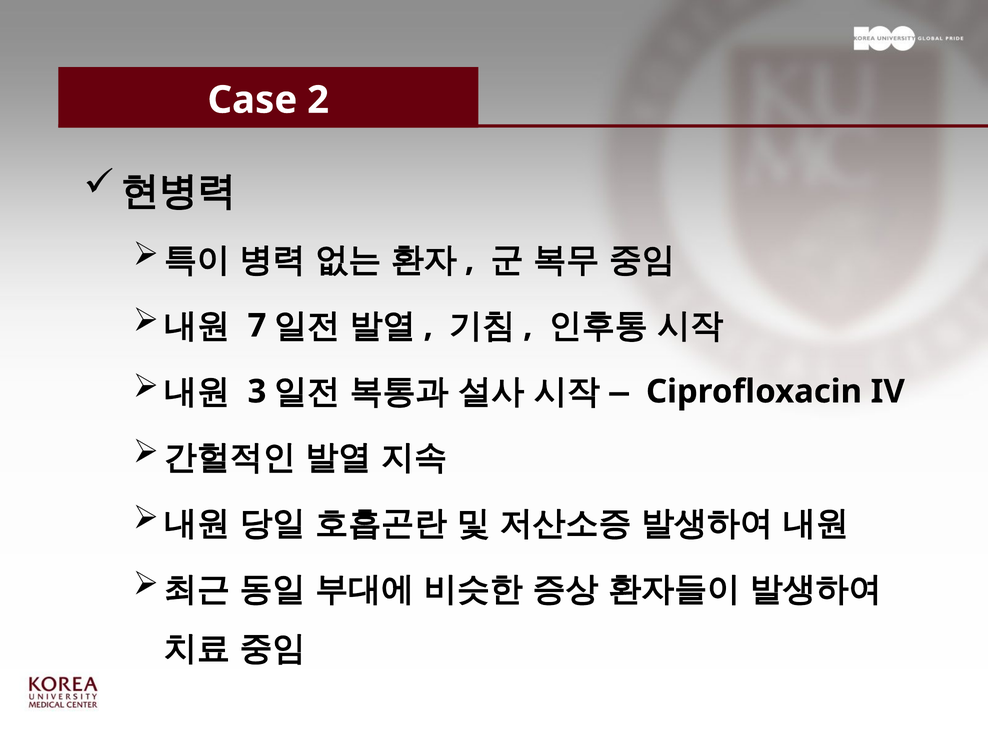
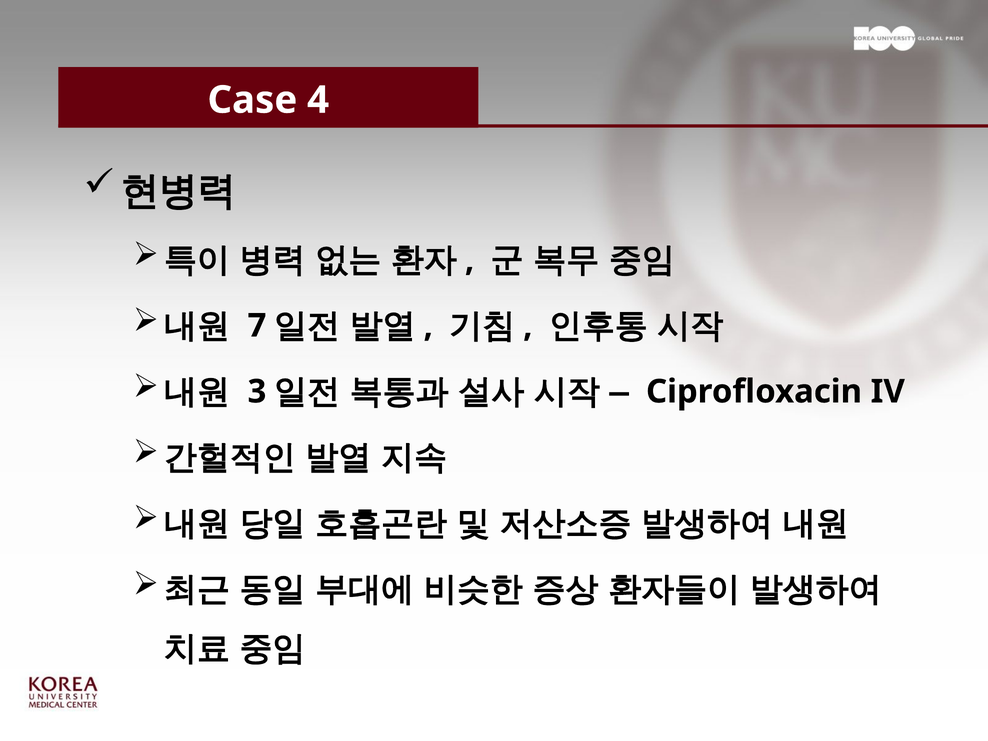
2: 2 -> 4
